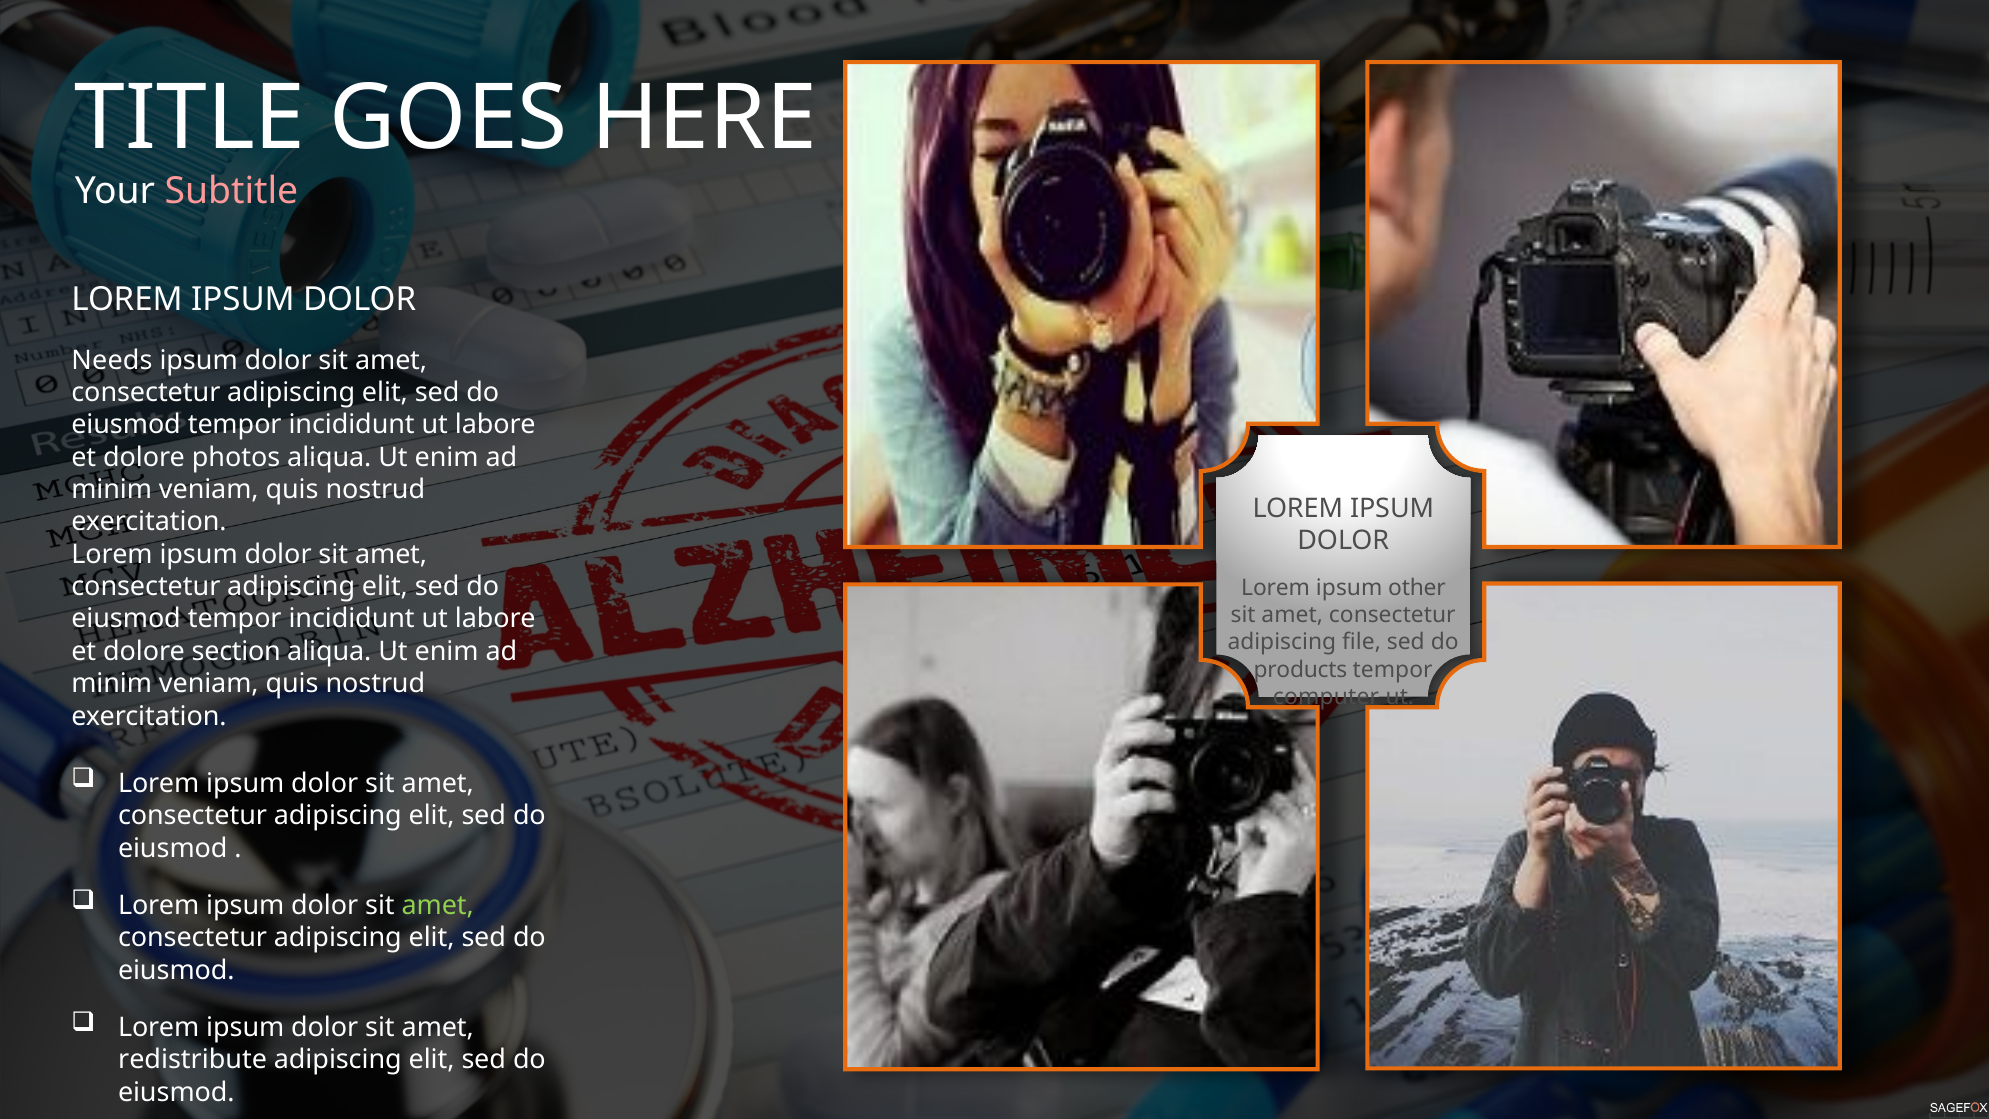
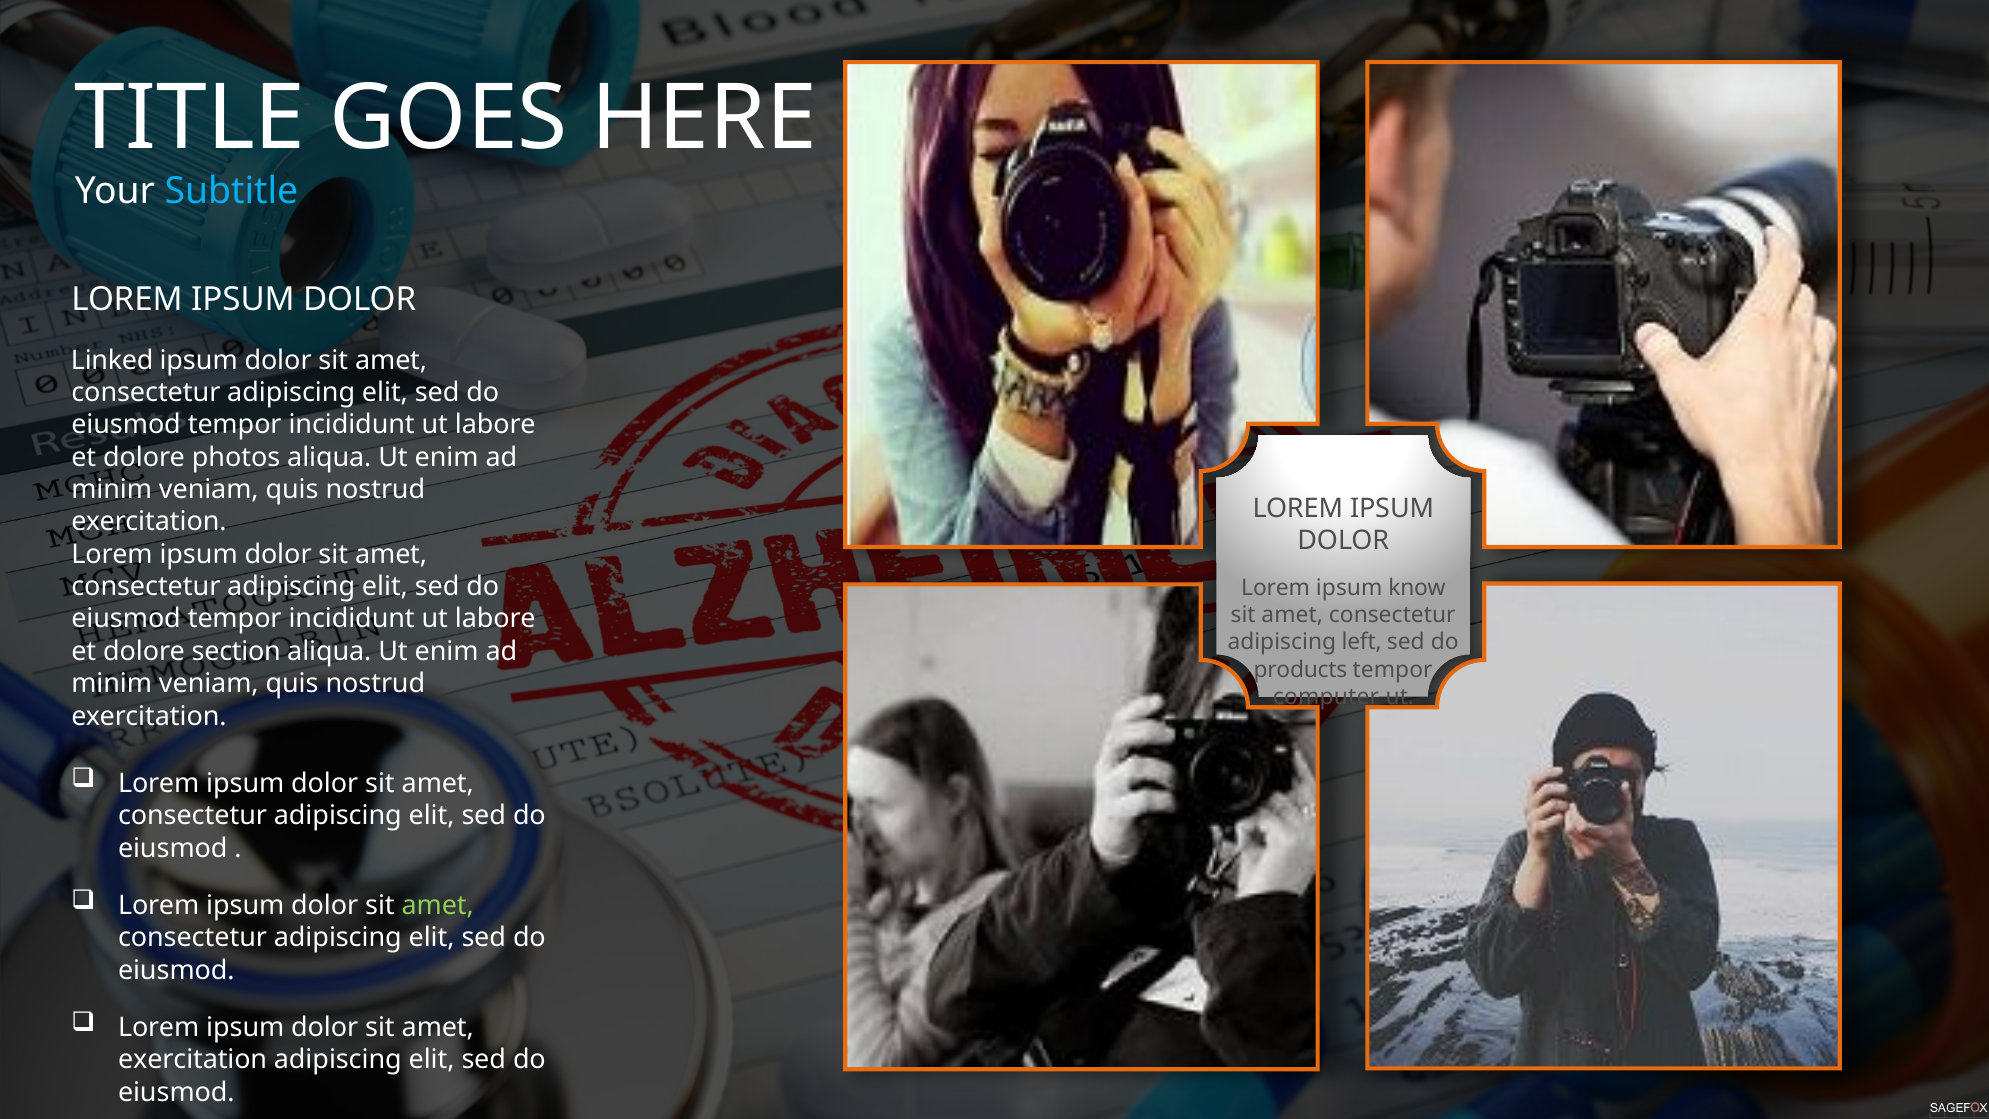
Subtitle colour: pink -> light blue
Needs: Needs -> Linked
other: other -> know
file: file -> left
redistribute at (193, 1060): redistribute -> exercitation
